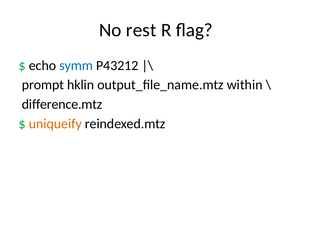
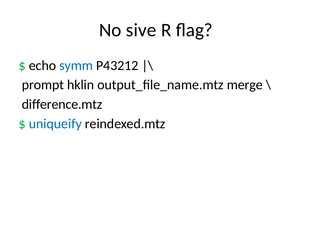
rest: rest -> sive
within: within -> merge
uniqueify colour: orange -> blue
